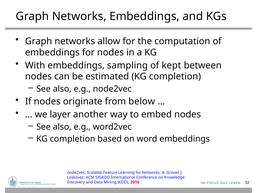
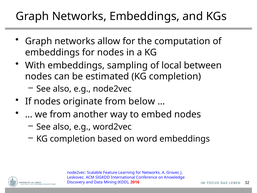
kept: kept -> local
we layer: layer -> from
